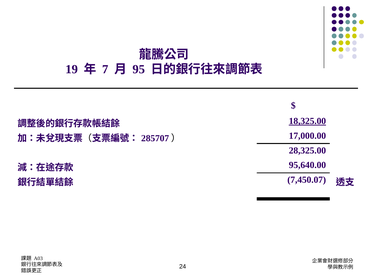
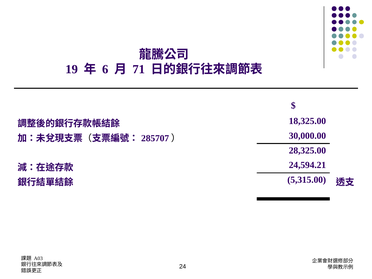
7: 7 -> 6
95: 95 -> 71
18,325.00 underline: present -> none
17,000.00: 17,000.00 -> 30,000.00
95,640.00: 95,640.00 -> 24,594.21
7,450.07: 7,450.07 -> 5,315.00
